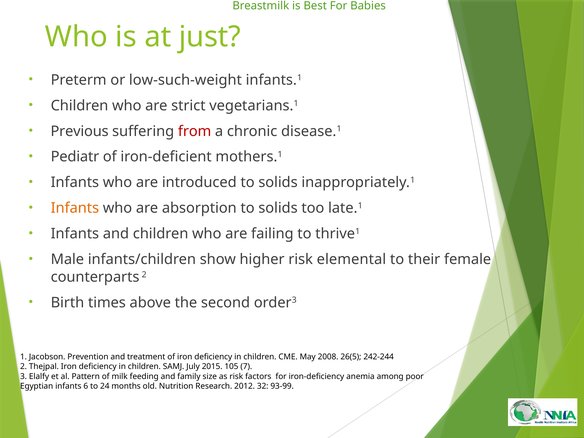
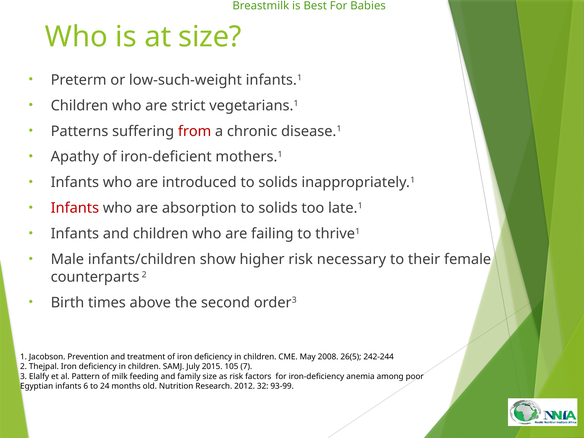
at just: just -> size
Previous: Previous -> Patterns
Pediatr: Pediatr -> Apathy
Infants at (75, 208) colour: orange -> red
elemental: elemental -> necessary
